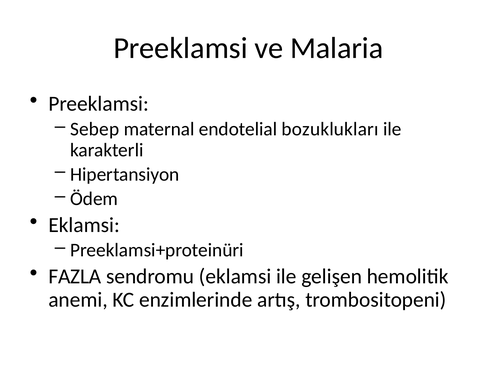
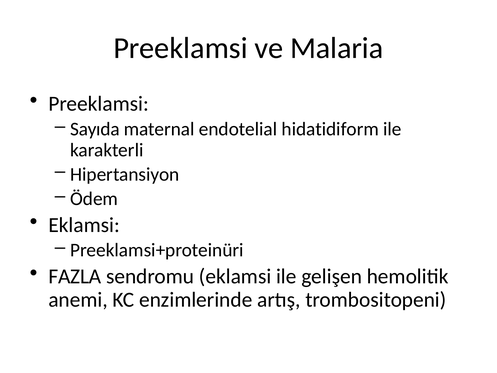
Sebep: Sebep -> Sayıda
bozuklukları: bozuklukları -> hidatidiform
